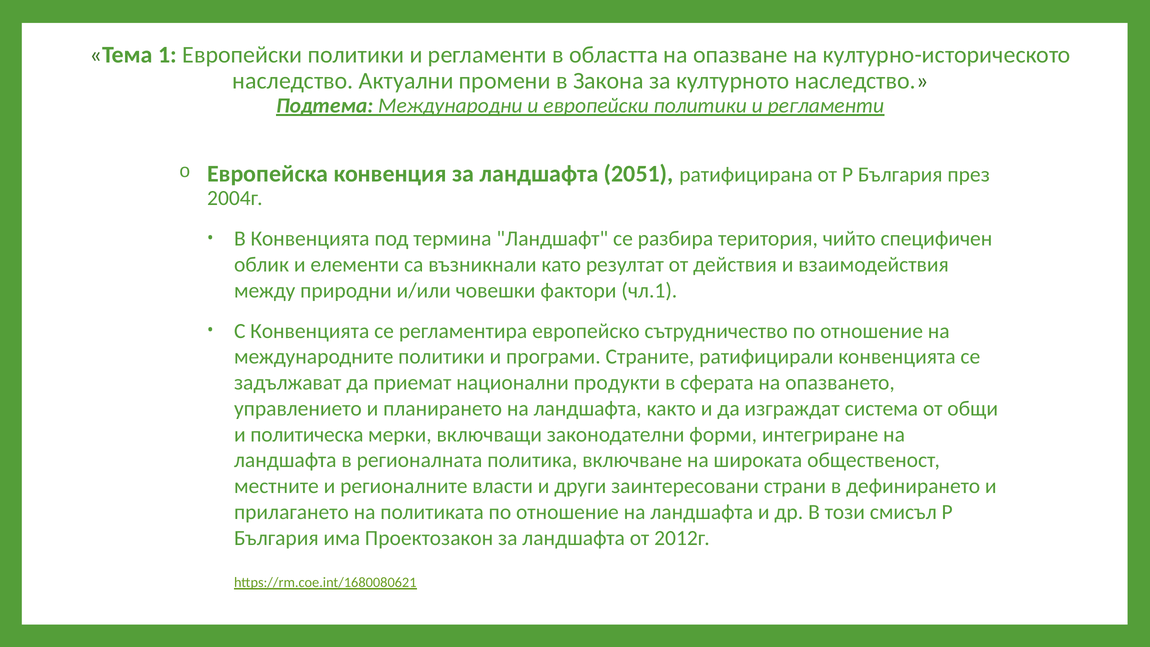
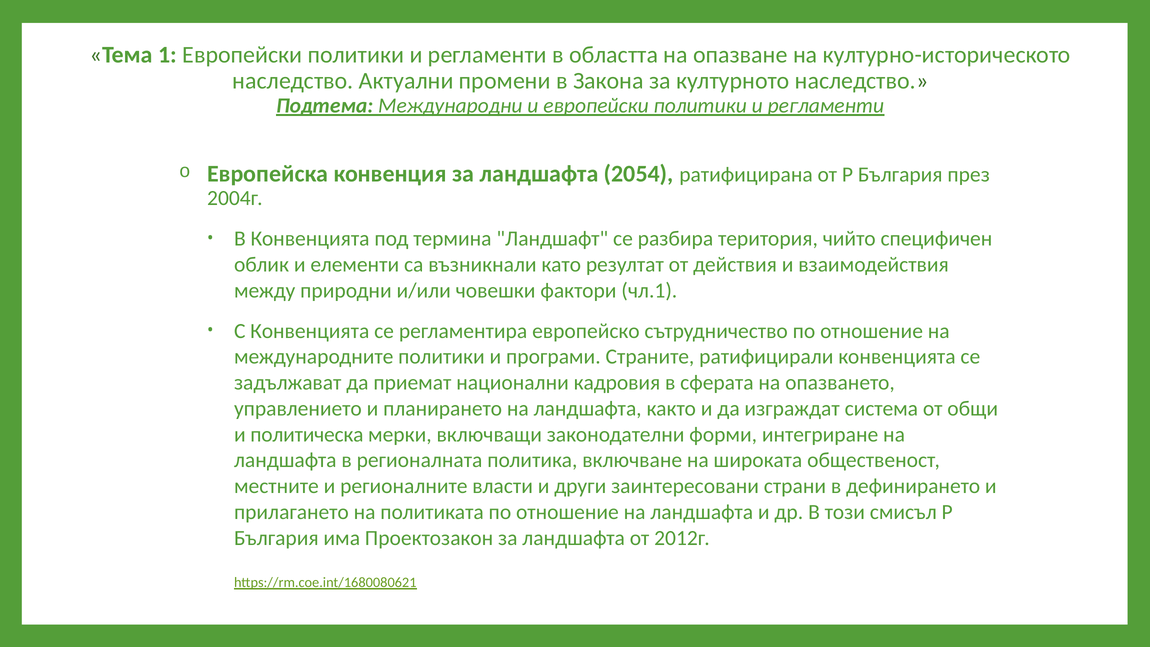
2051: 2051 -> 2054
продукти: продукти -> кадровия
